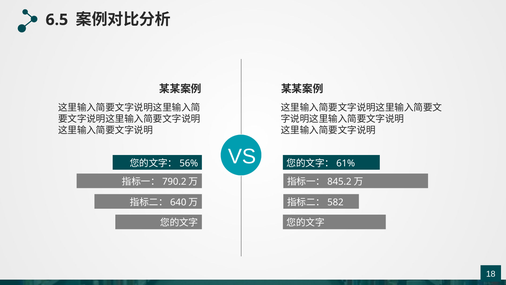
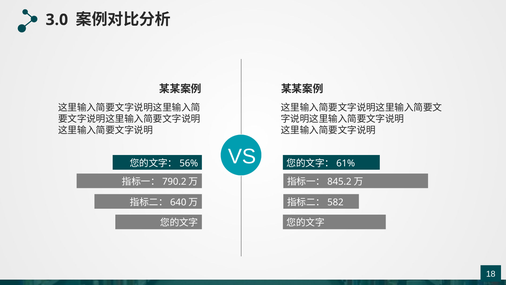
6.5: 6.5 -> 3.0
